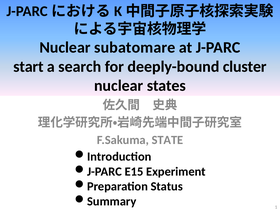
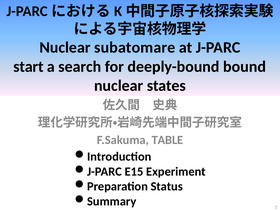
cluster: cluster -> bound
STATE: STATE -> TABLE
